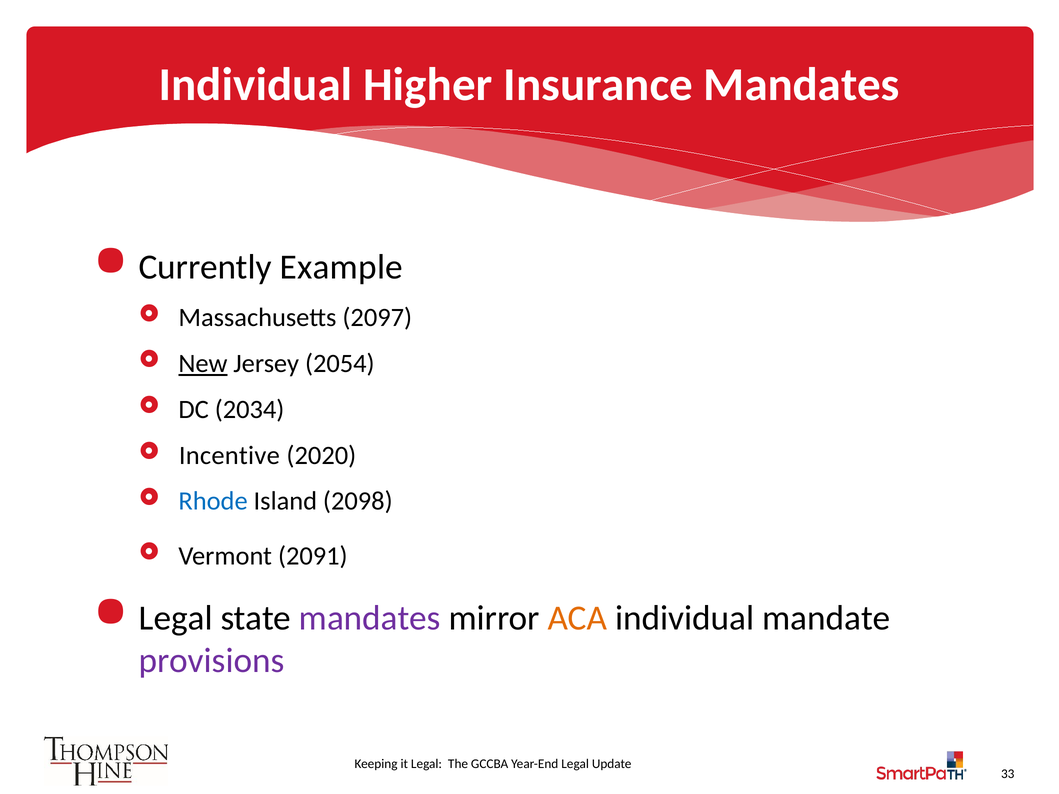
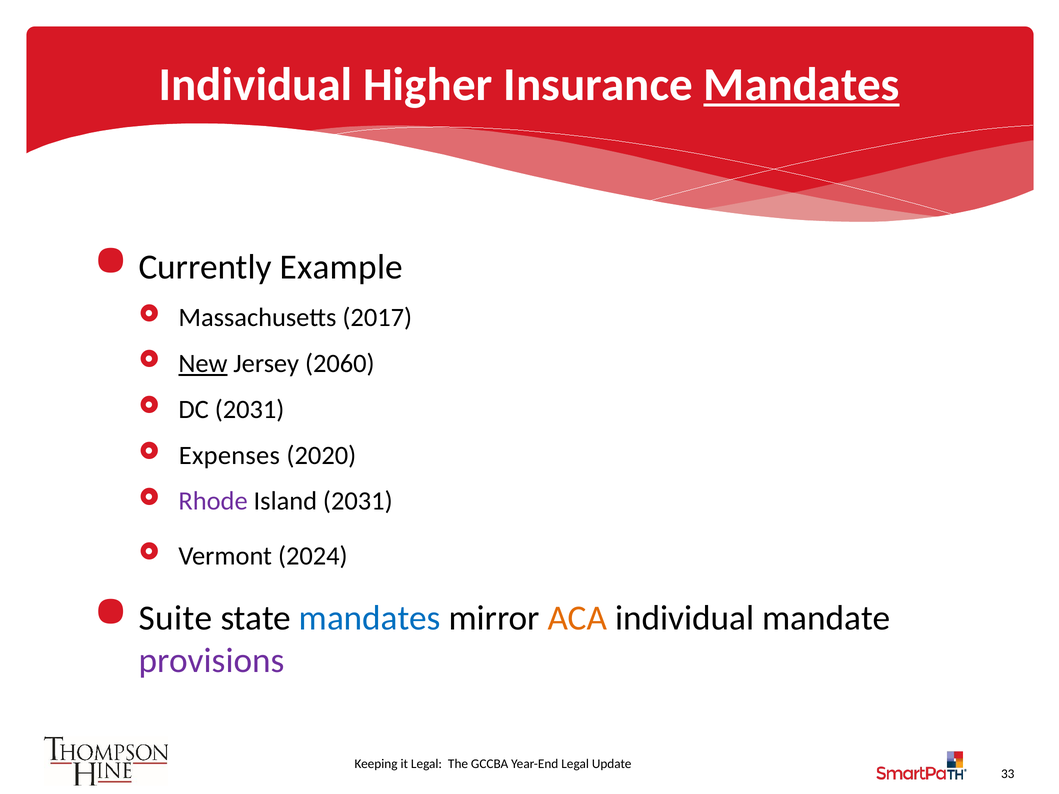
Mandates at (802, 85) underline: none -> present
2097: 2097 -> 2017
2054: 2054 -> 2060
DC 2034: 2034 -> 2031
Incentive: Incentive -> Expenses
Rhode colour: blue -> purple
Island 2098: 2098 -> 2031
2091: 2091 -> 2024
Legal at (176, 618): Legal -> Suite
mandates at (370, 618) colour: purple -> blue
